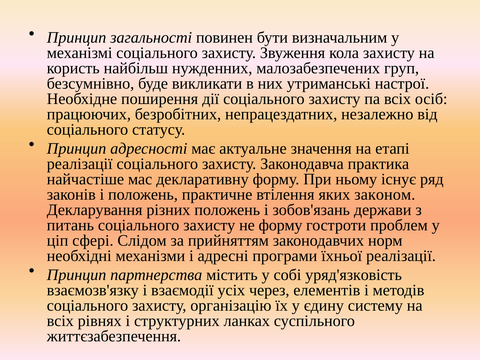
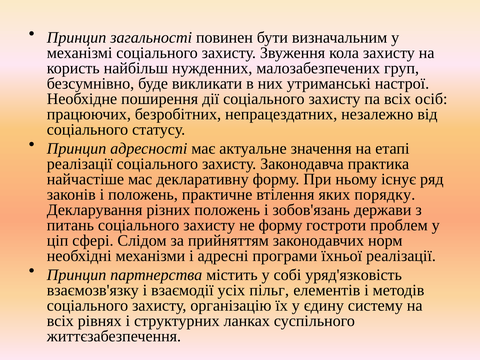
законом: законом -> порядку
через: через -> пільг
